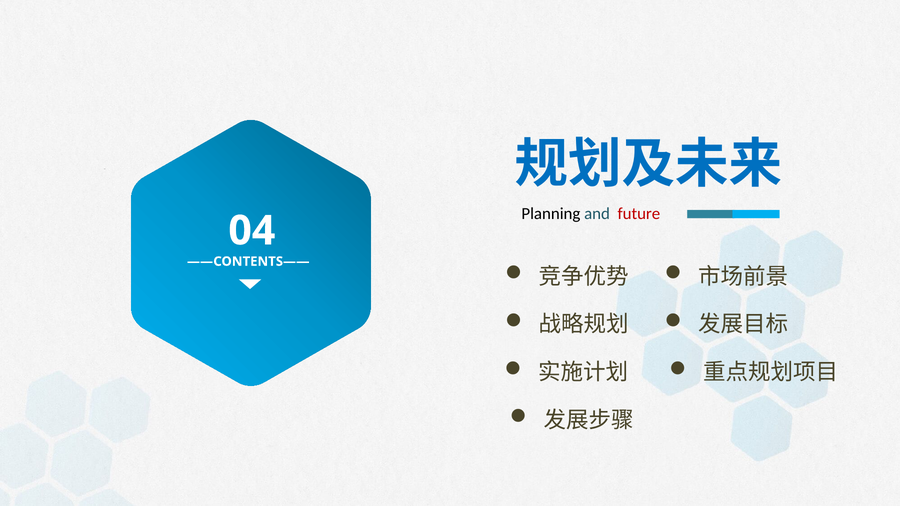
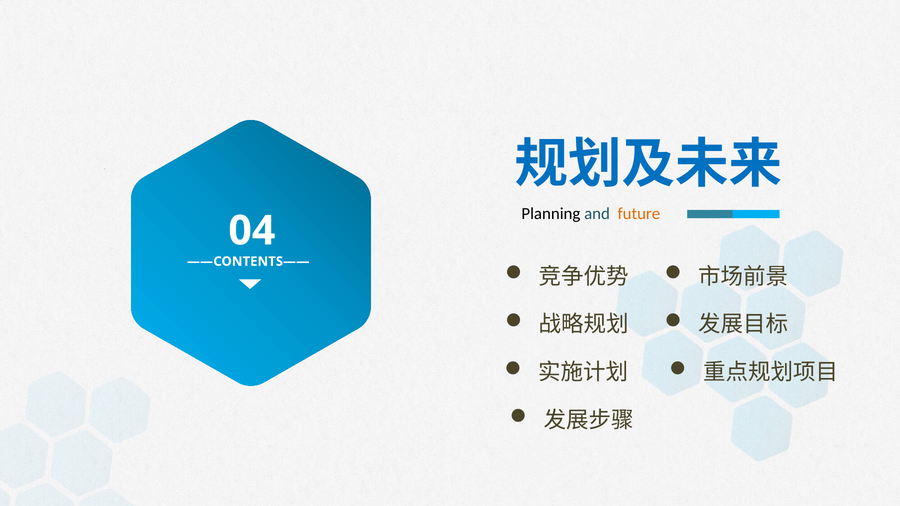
future colour: red -> orange
